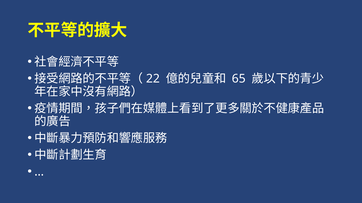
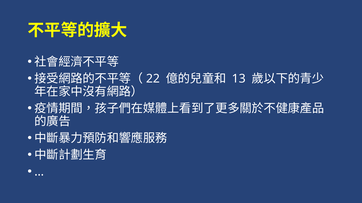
65: 65 -> 13
